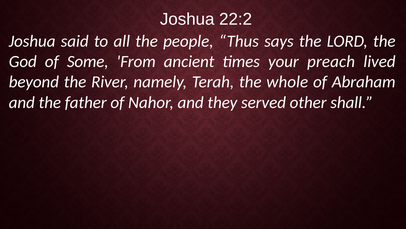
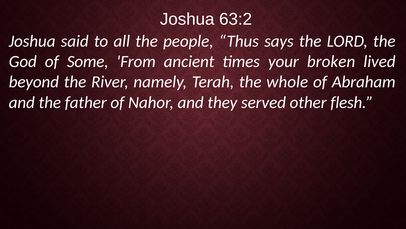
22:2: 22:2 -> 63:2
preach: preach -> broken
shall: shall -> flesh
